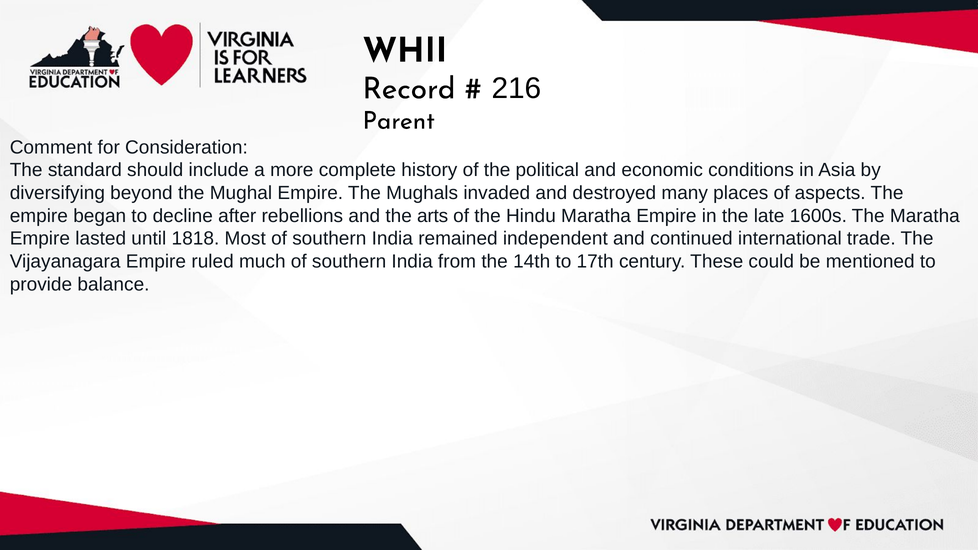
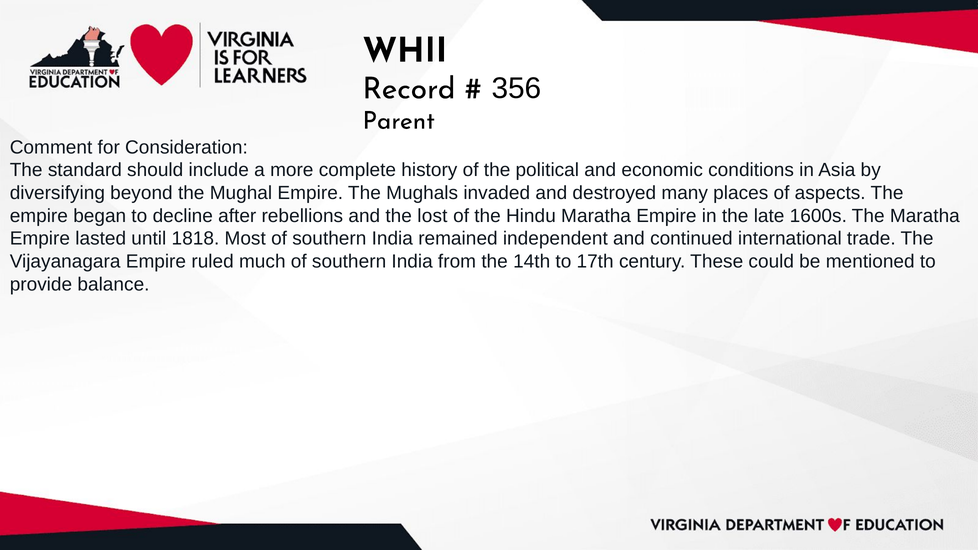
216: 216 -> 356
arts: arts -> lost
